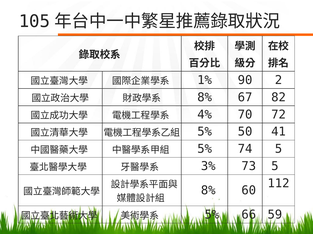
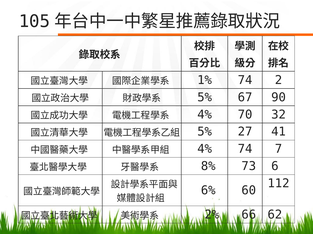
1% 90: 90 -> 74
8% at (205, 98): 8% -> 5%
82: 82 -> 90
72: 72 -> 32
50: 50 -> 27
5% at (205, 149): 5% -> 4%
74 5: 5 -> 7
3%: 3% -> 8%
73 5: 5 -> 6
8% at (208, 191): 8% -> 6%
5% at (212, 215): 5% -> 2%
59: 59 -> 62
